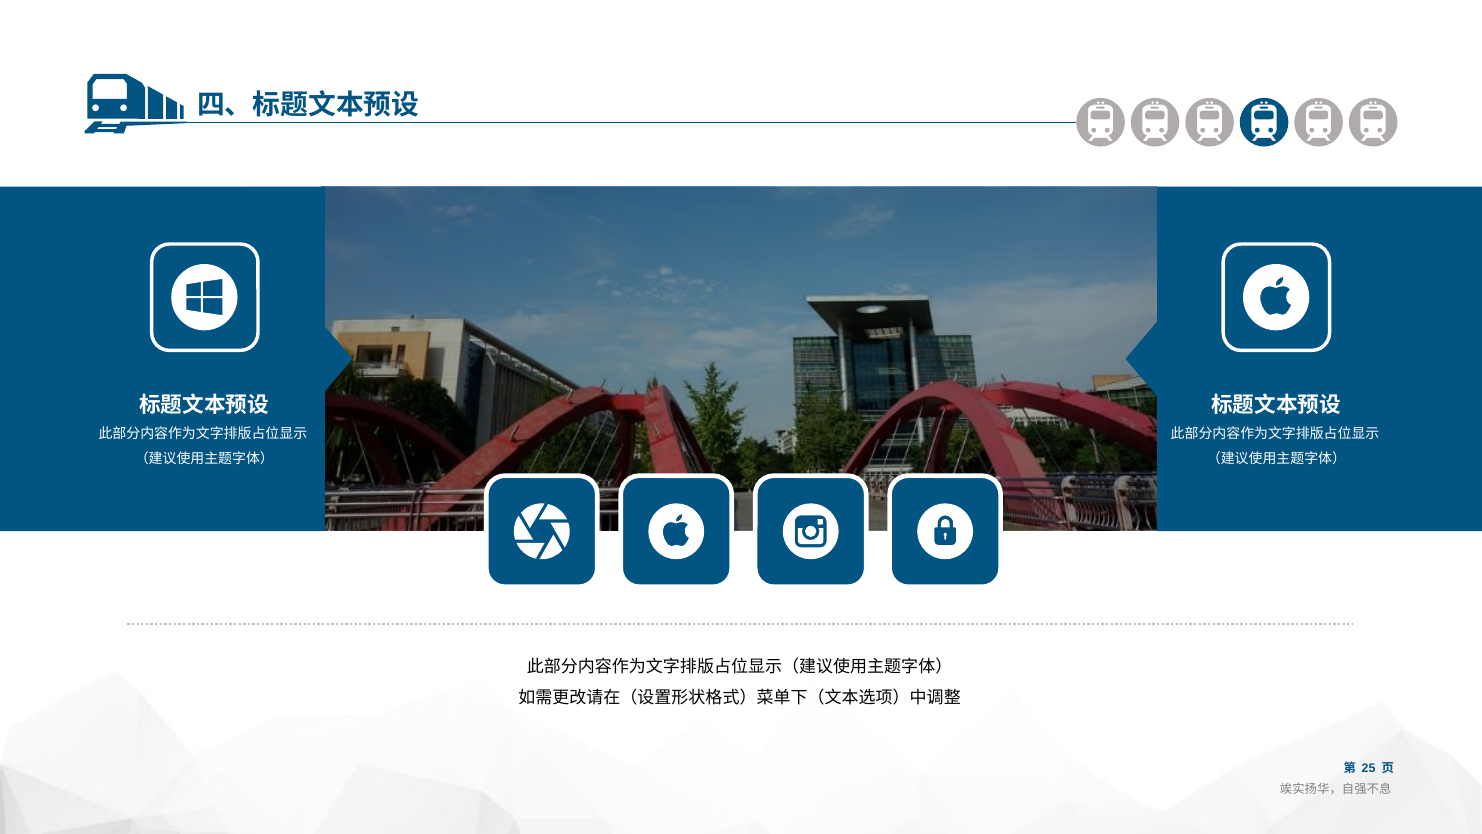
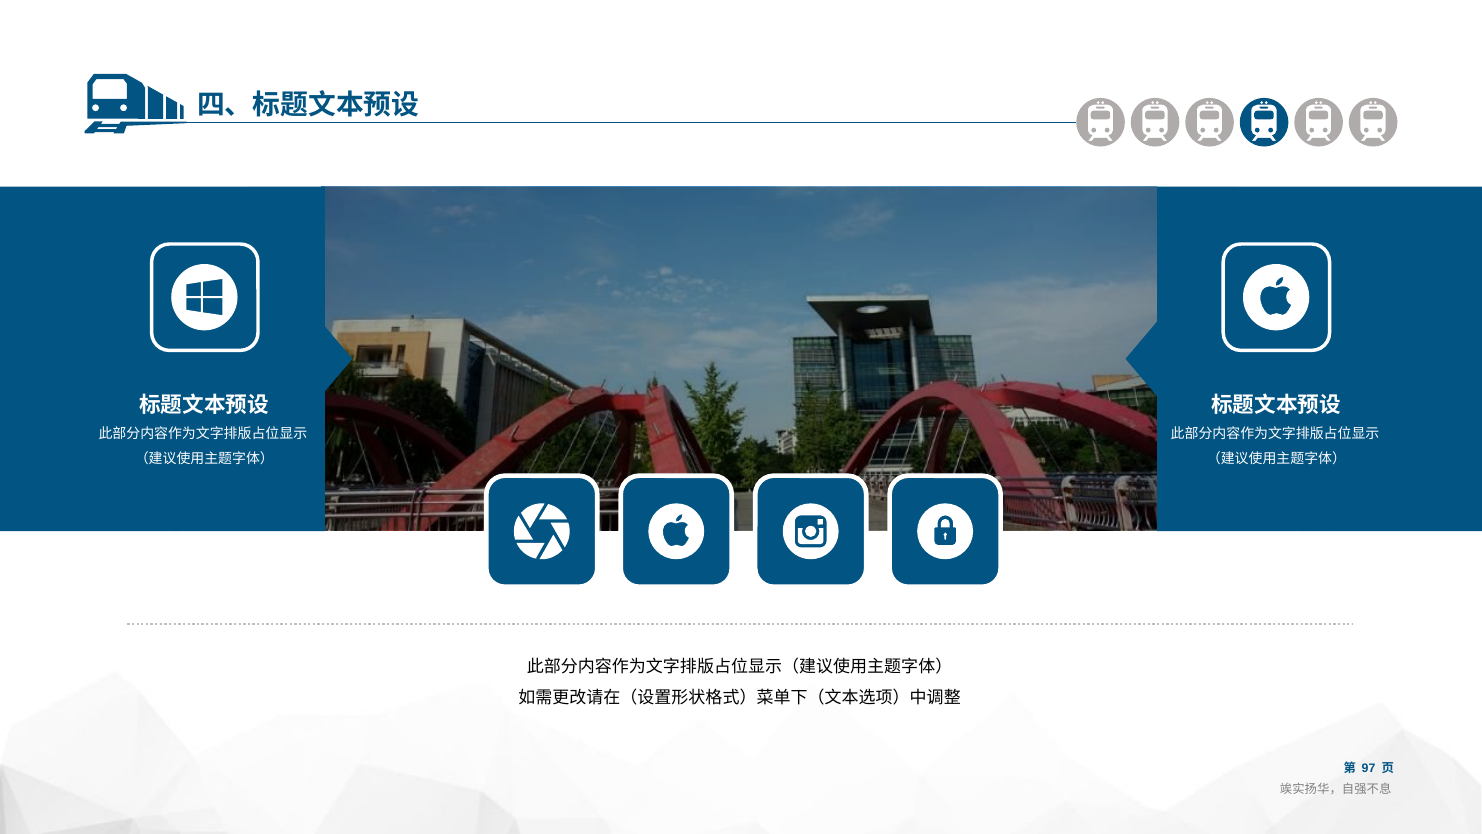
25: 25 -> 97
